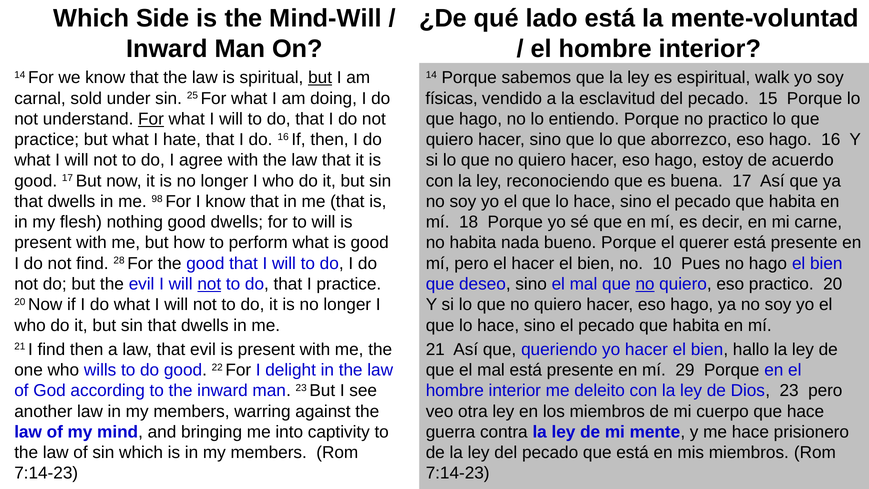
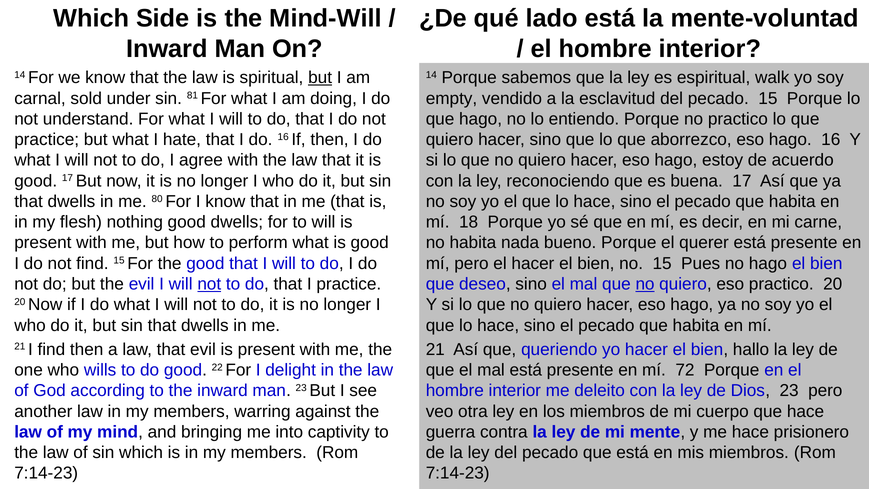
25: 25 -> 81
físicas: físicas -> empty
For at (151, 119) underline: present -> none
98: 98 -> 80
find 28: 28 -> 15
no 10: 10 -> 15
29: 29 -> 72
